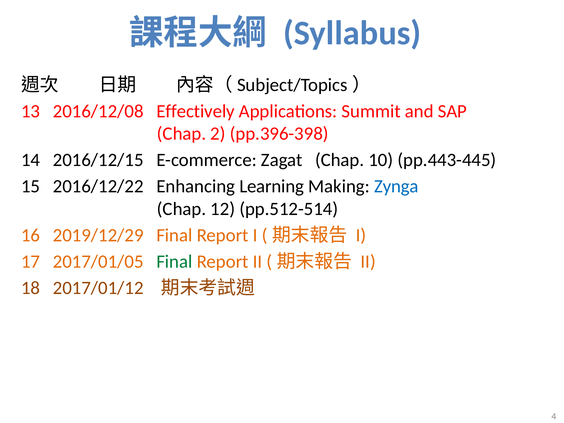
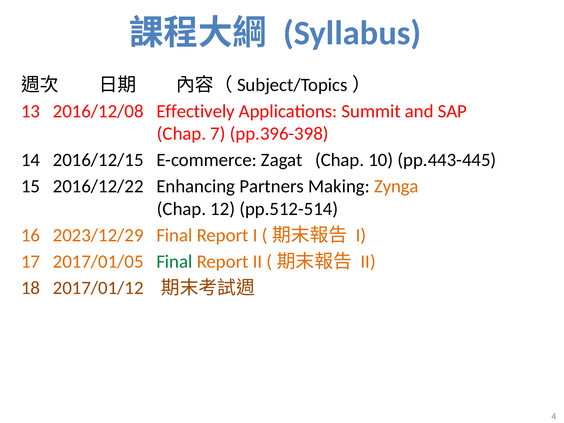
2: 2 -> 7
Learning: Learning -> Partners
Zynga colour: blue -> orange
2019/12/29: 2019/12/29 -> 2023/12/29
